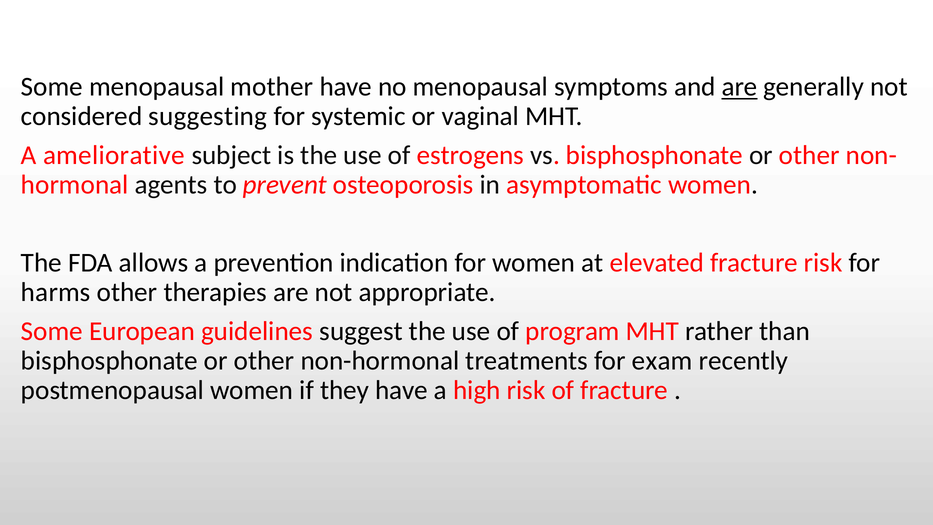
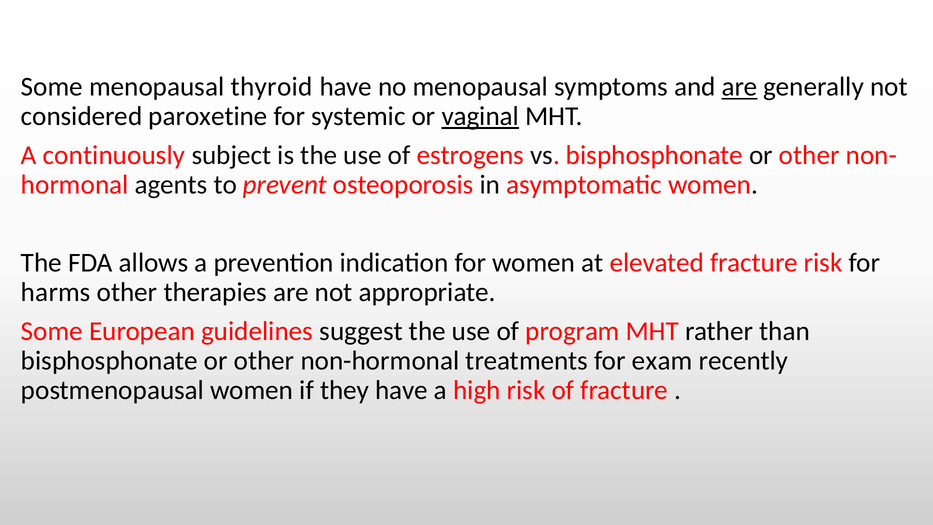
mother: mother -> thyroid
suggesting: suggesting -> paroxetine
vaginal underline: none -> present
ameliorative: ameliorative -> continuously
